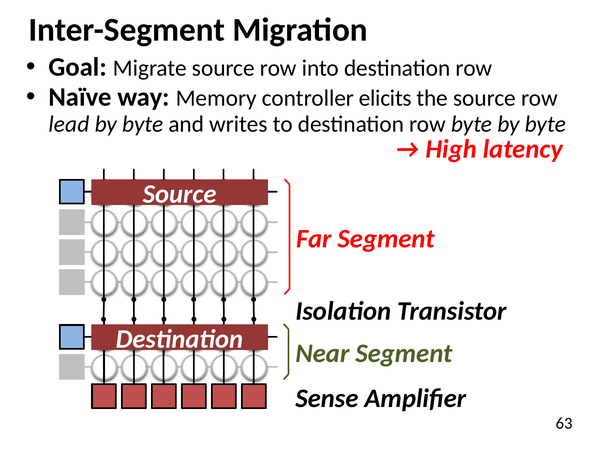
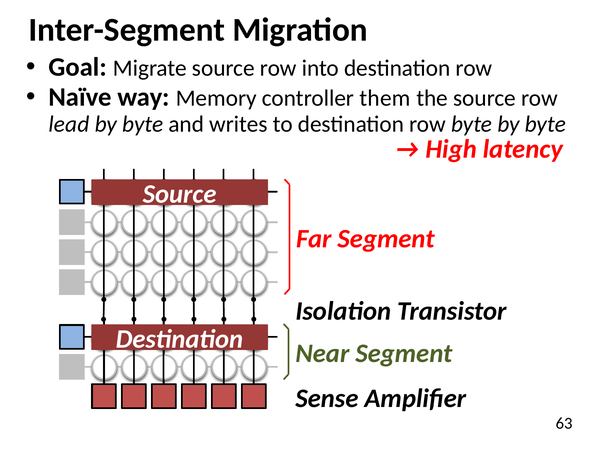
elicits: elicits -> them
